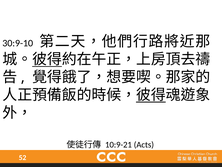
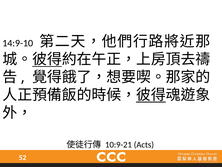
30:9-10: 30:9-10 -> 14:9-10
